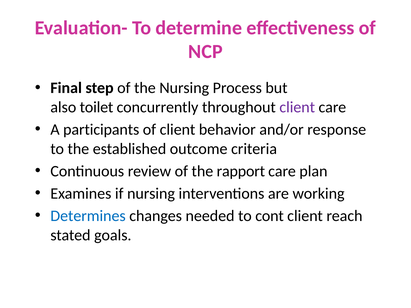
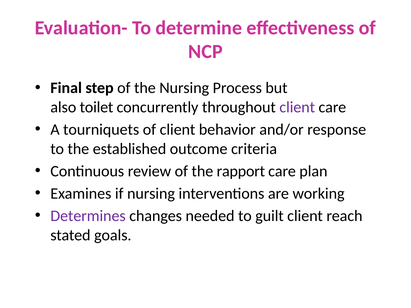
participants: participants -> tourniquets
Determines colour: blue -> purple
cont: cont -> guilt
